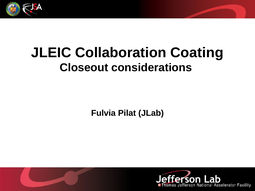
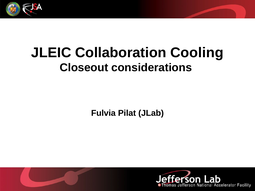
Coating: Coating -> Cooling
